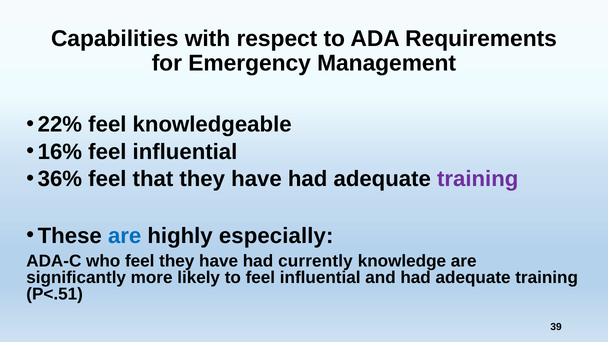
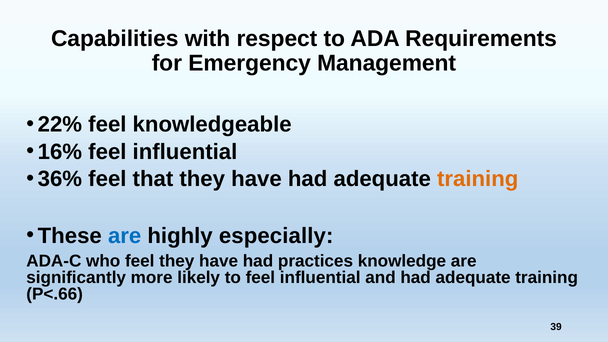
training at (478, 179) colour: purple -> orange
currently: currently -> practices
P<.51: P<.51 -> P<.66
